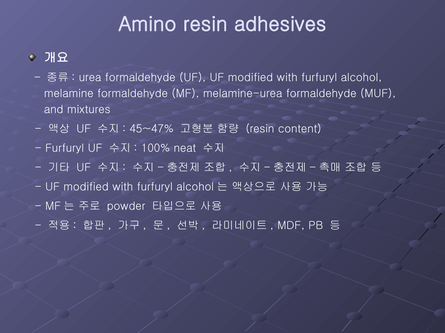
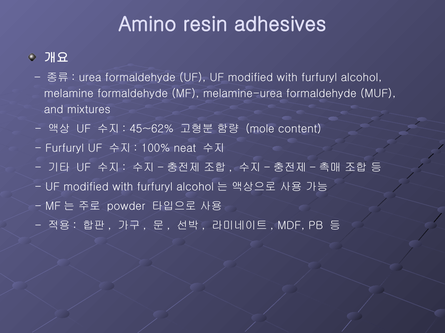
45~47%: 45~47% -> 45~62%
resin at (260, 129): resin -> mole
